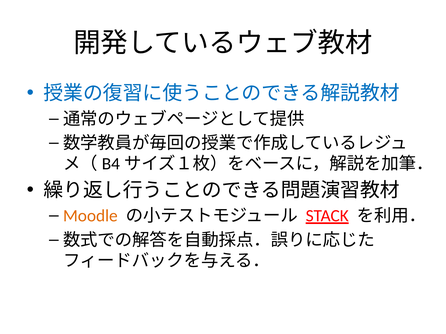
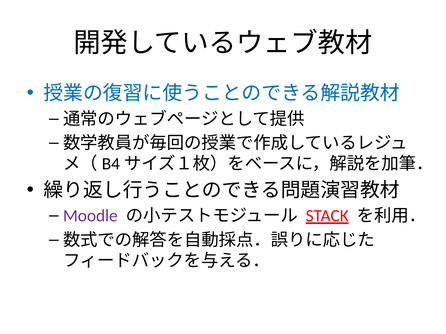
Moodle colour: orange -> purple
